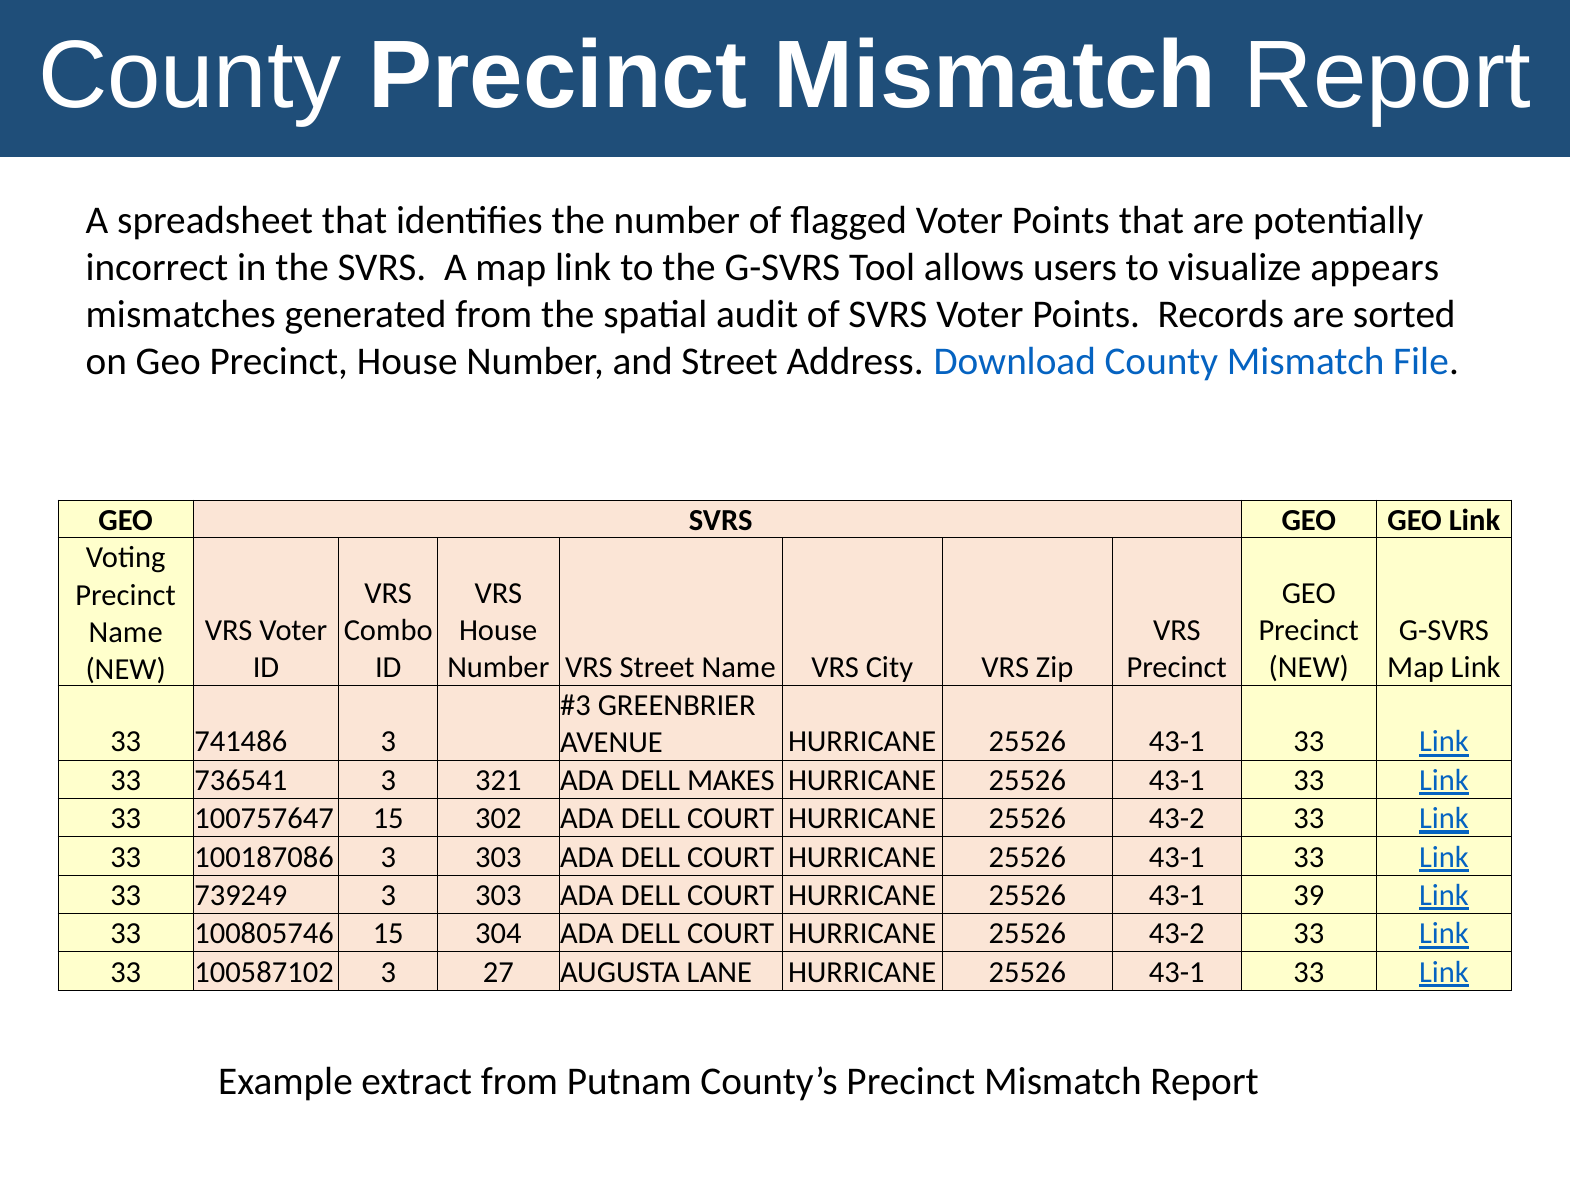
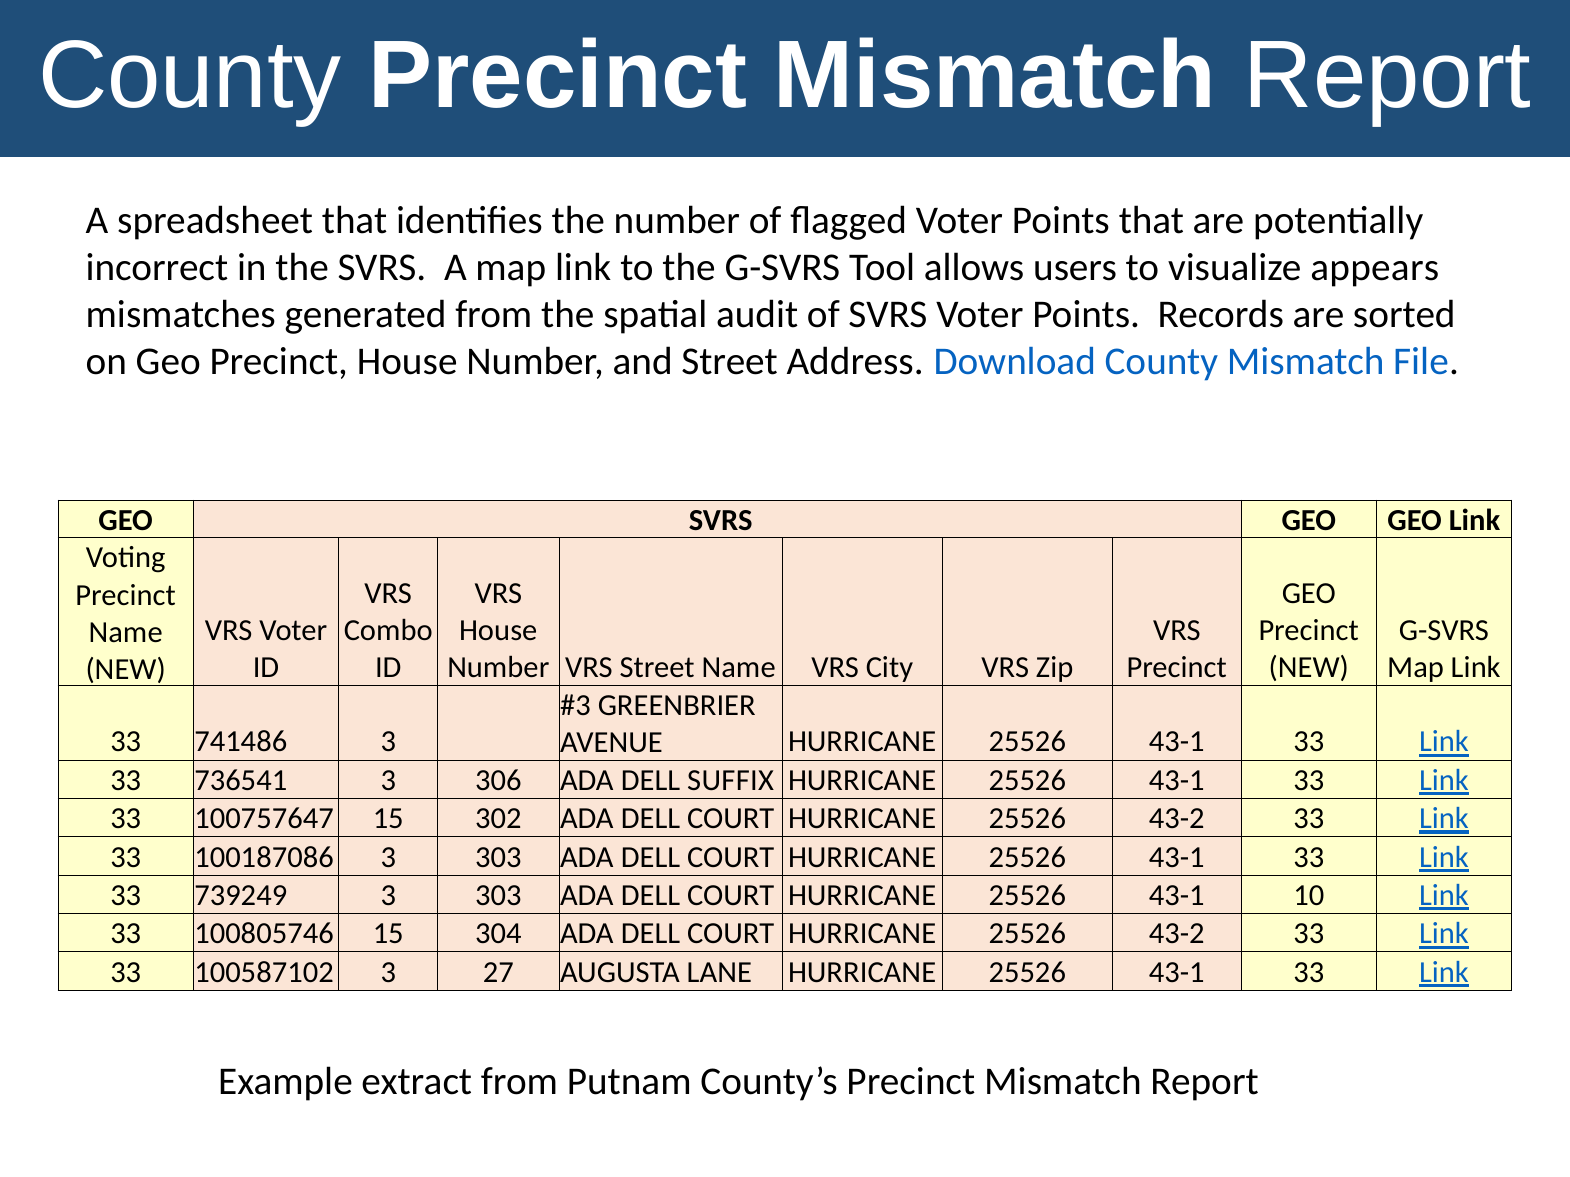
321: 321 -> 306
MAKES: MAKES -> SUFFIX
39: 39 -> 10
